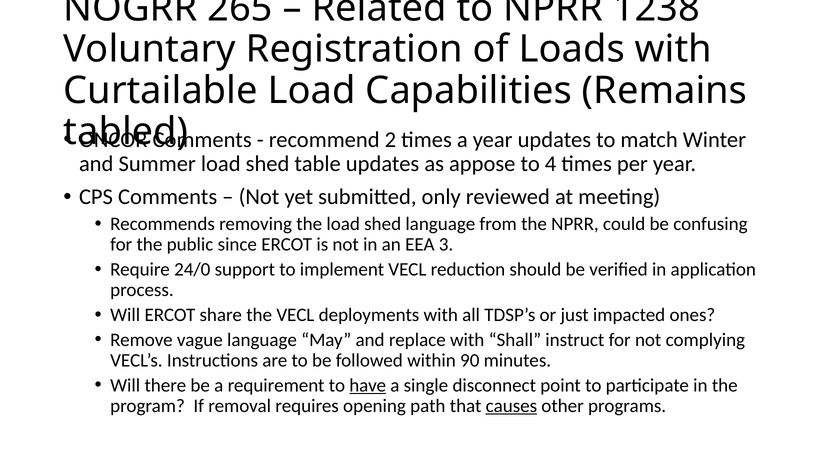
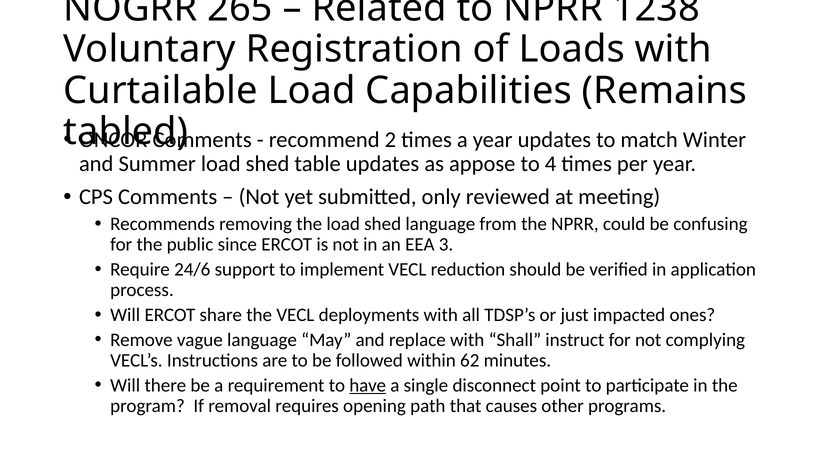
24/0: 24/0 -> 24/6
90: 90 -> 62
causes underline: present -> none
